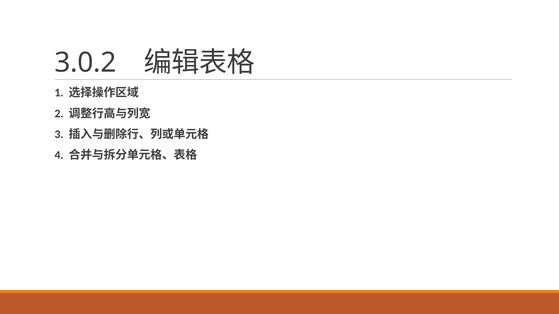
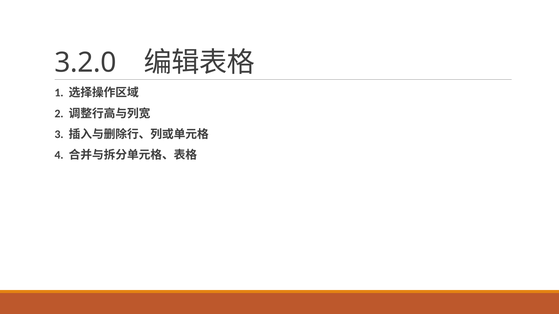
3.0.2: 3.0.2 -> 3.2.0
